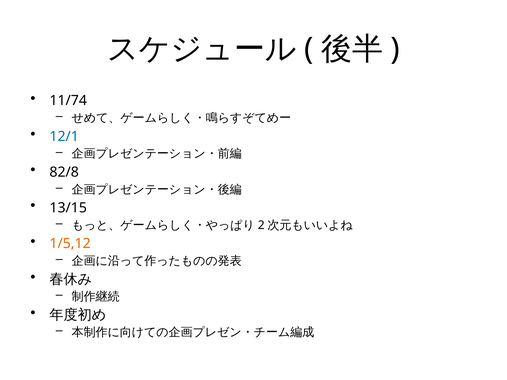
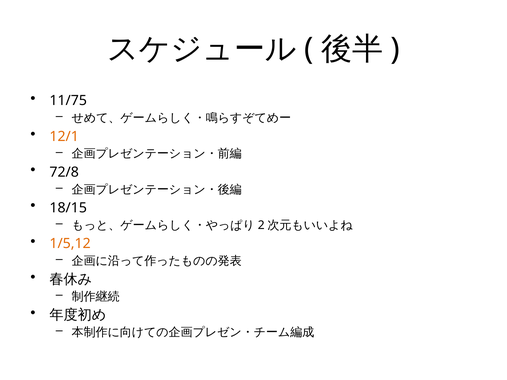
11/74: 11/74 -> 11/75
12/1 colour: blue -> orange
82/8: 82/8 -> 72/8
13/15: 13/15 -> 18/15
